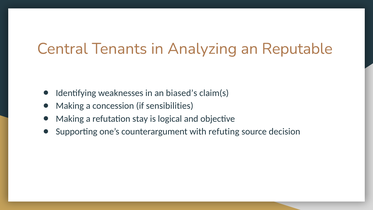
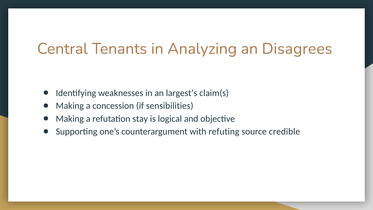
Reputable: Reputable -> Disagrees
biased’s: biased’s -> largest’s
decision: decision -> credible
